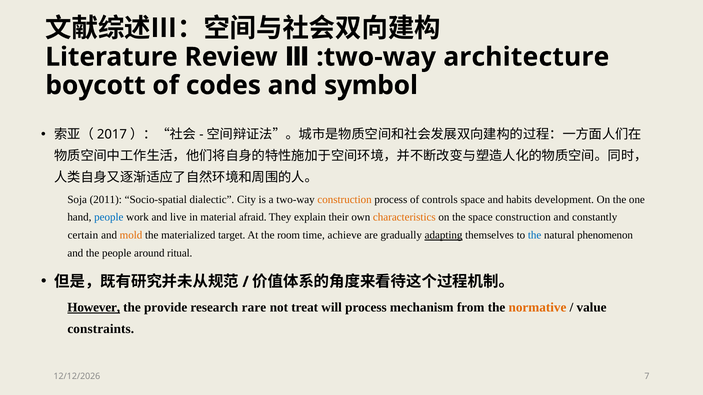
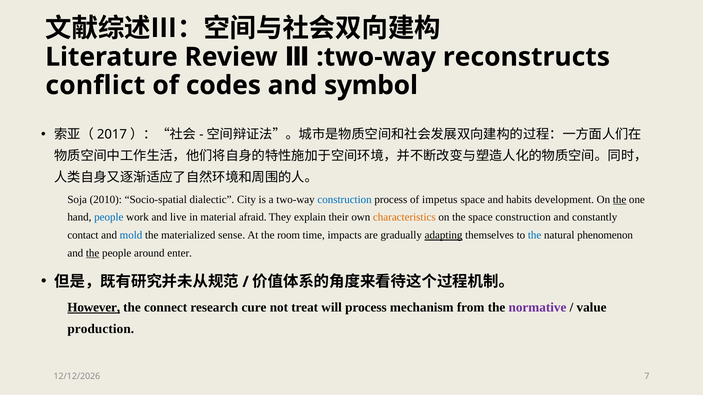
architecture: architecture -> reconstructs
boycott: boycott -> conflict
2011: 2011 -> 2010
construction at (345, 200) colour: orange -> blue
controls: controls -> impetus
the at (620, 200) underline: none -> present
certain: certain -> contact
mold colour: orange -> blue
target: target -> sense
achieve: achieve -> impacts
the at (93, 253) underline: none -> present
ritual: ritual -> enter
provide: provide -> connect
rare: rare -> cure
normative colour: orange -> purple
constraints: constraints -> production
